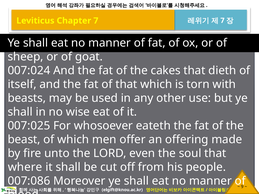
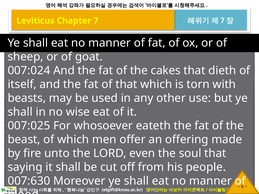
where: where -> saying
007:086: 007:086 -> 007:630
